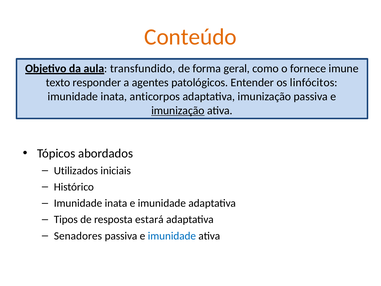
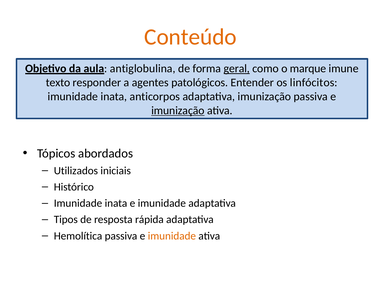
transfundido: transfundido -> antiglobulina
geral underline: none -> present
fornece: fornece -> marque
estará: estará -> rápida
Senadores: Senadores -> Hemolítica
imunidade at (172, 236) colour: blue -> orange
